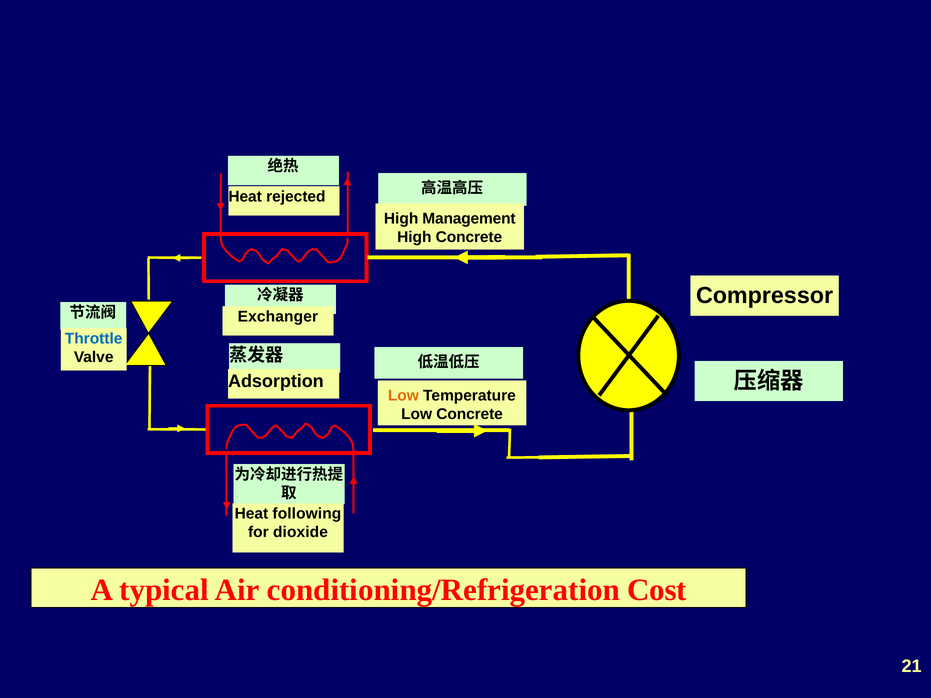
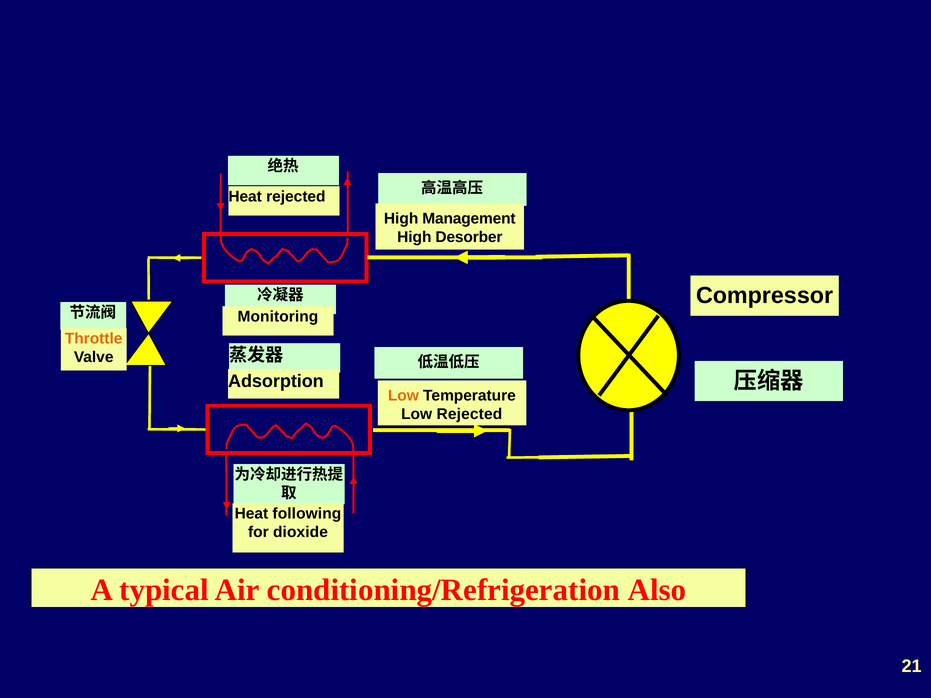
High Concrete: Concrete -> Desorber
Exchanger: Exchanger -> Monitoring
Throttle colour: blue -> orange
Low Concrete: Concrete -> Rejected
Cost: Cost -> Also
